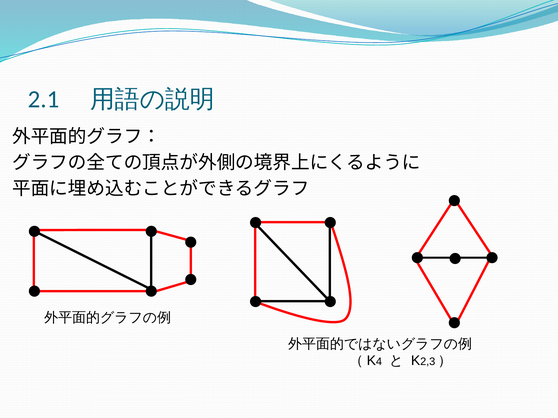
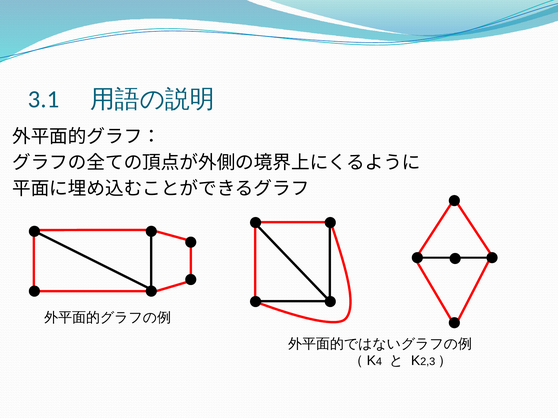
2.1: 2.1 -> 3.1
